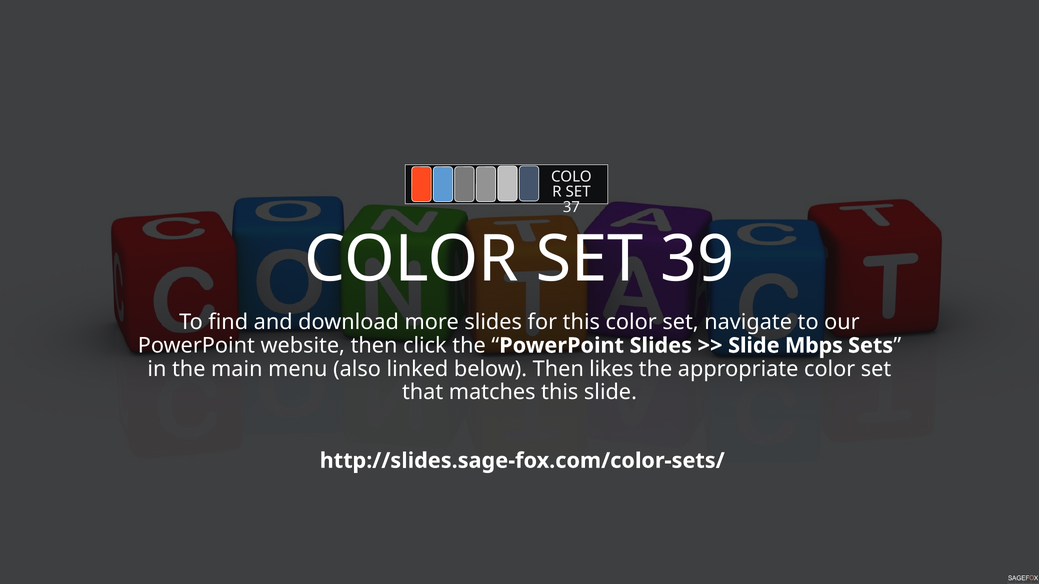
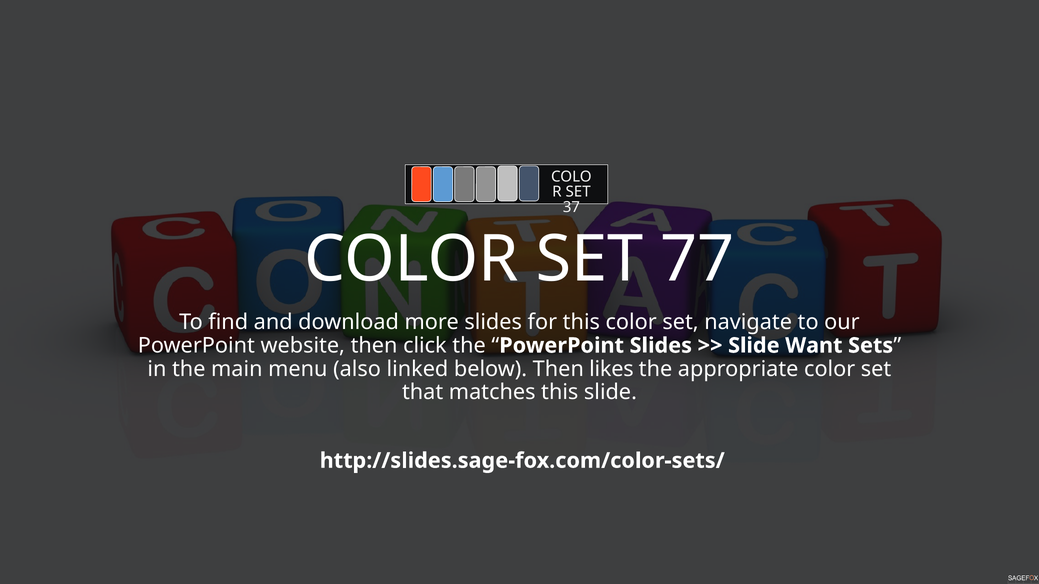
39: 39 -> 77
Mbps: Mbps -> Want
